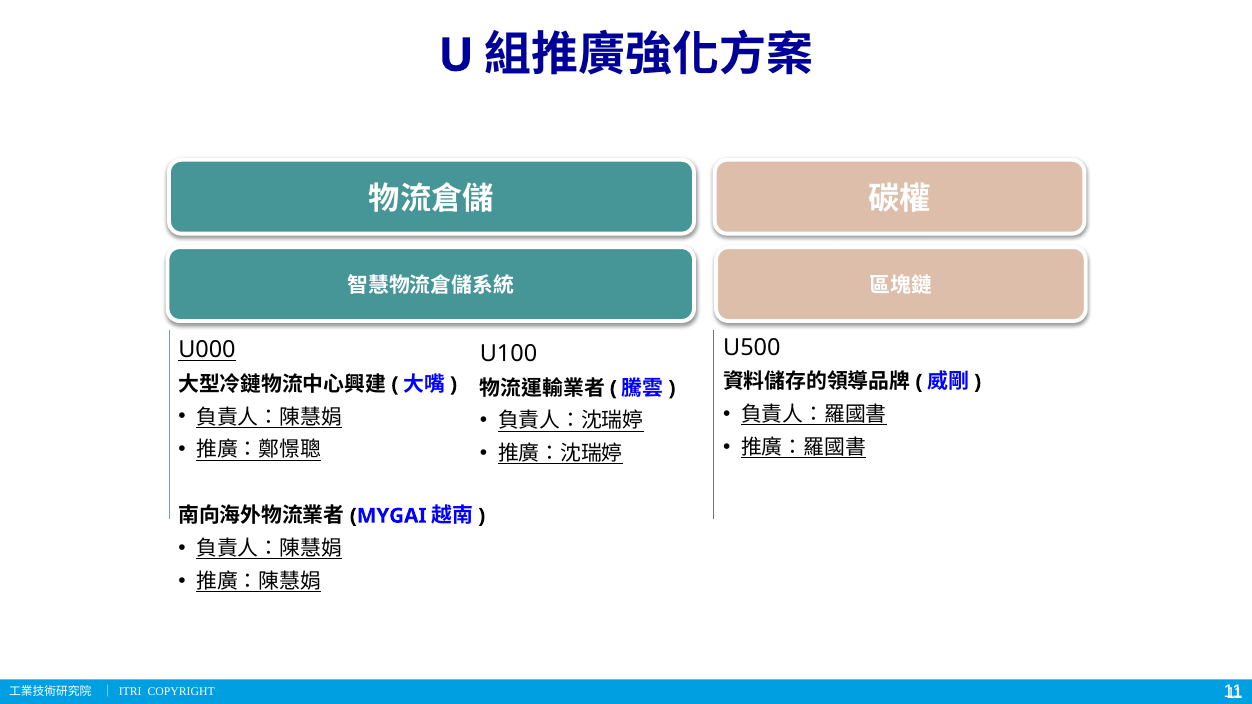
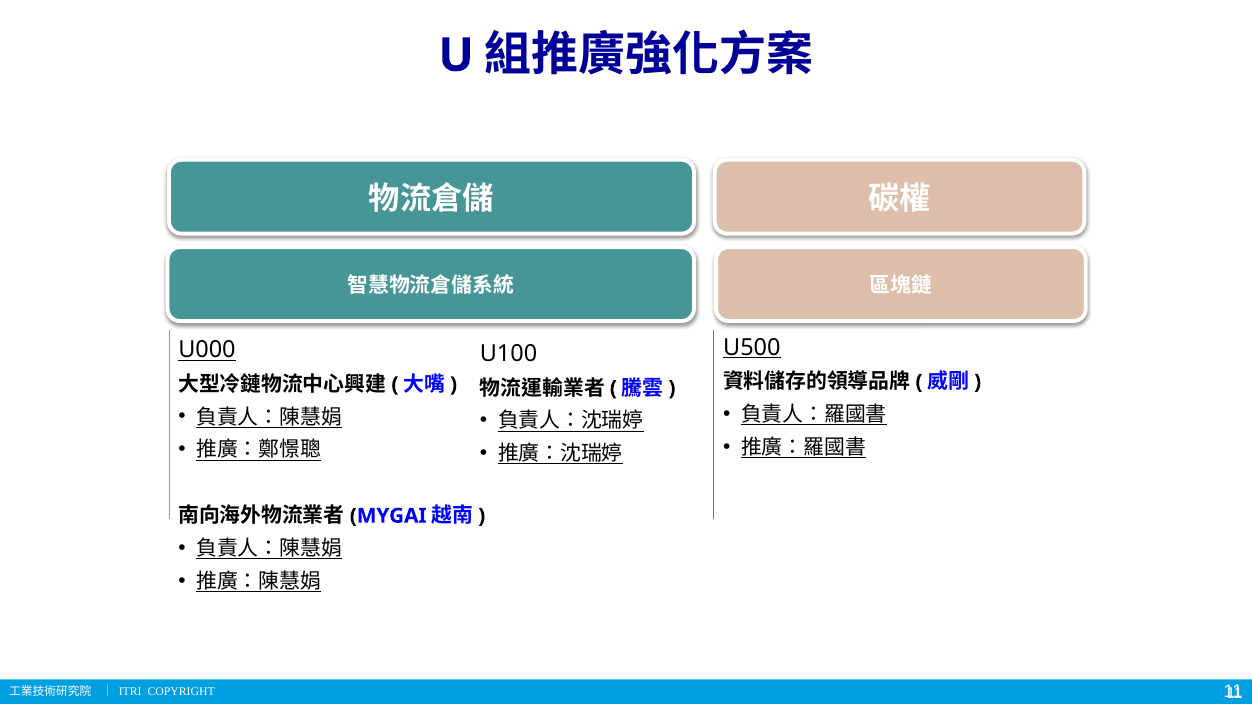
U500 underline: none -> present
